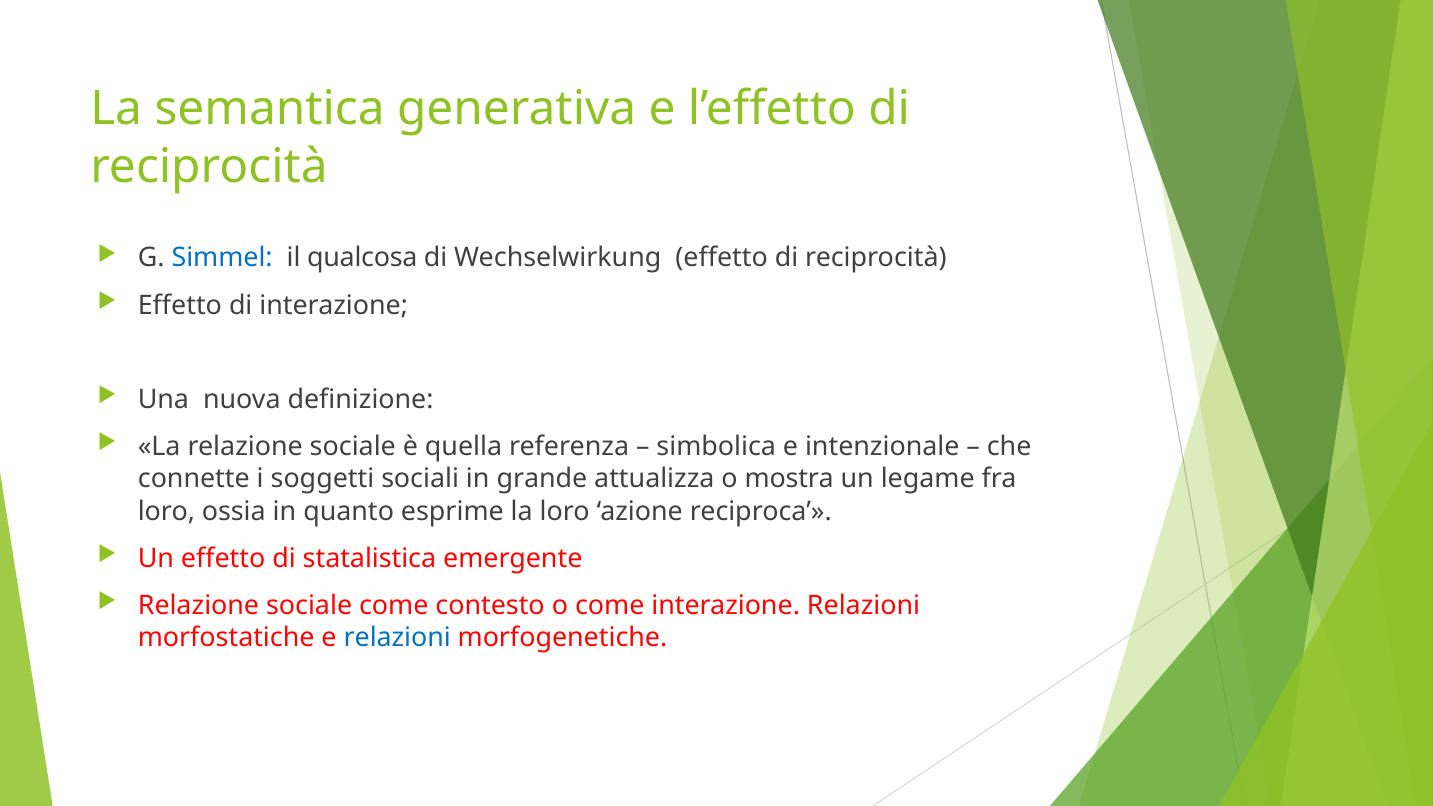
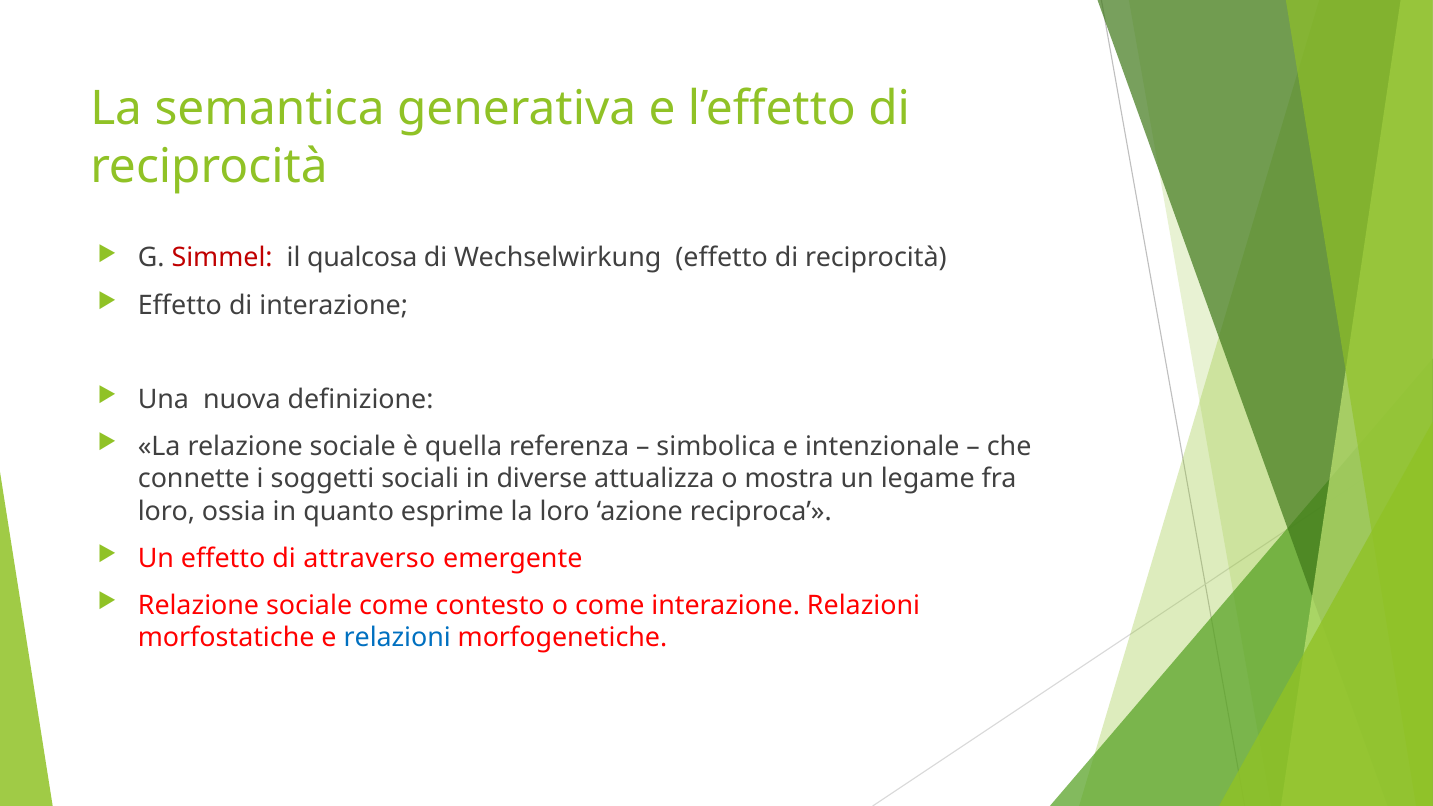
Simmel colour: blue -> red
grande: grande -> diverse
statalistica: statalistica -> attraverso
